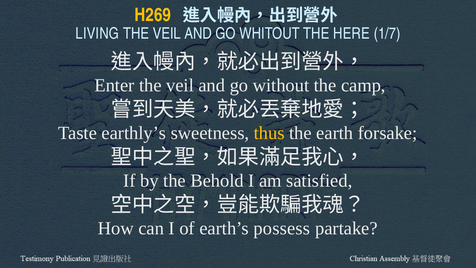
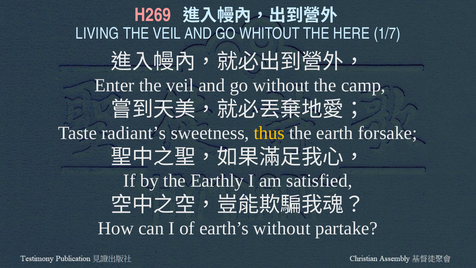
H269 colour: yellow -> pink
earthly’s: earthly’s -> radiant’s
Behold: Behold -> Earthly
earth’s possess: possess -> without
